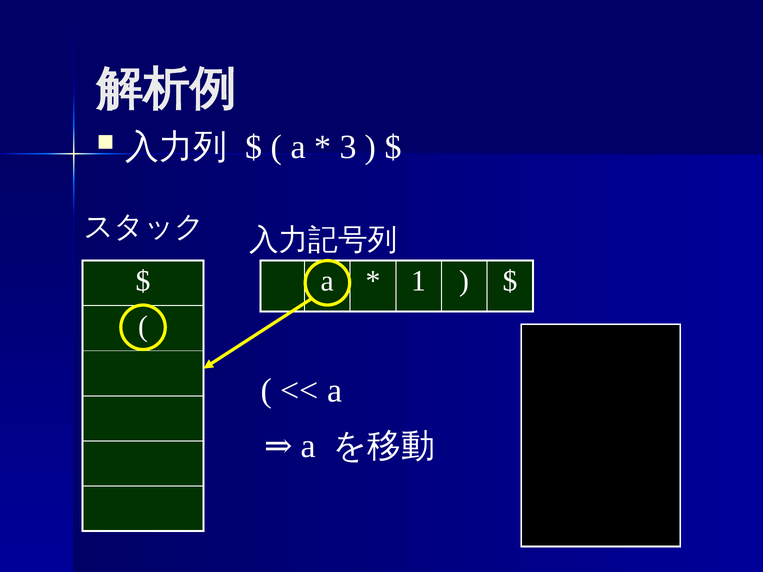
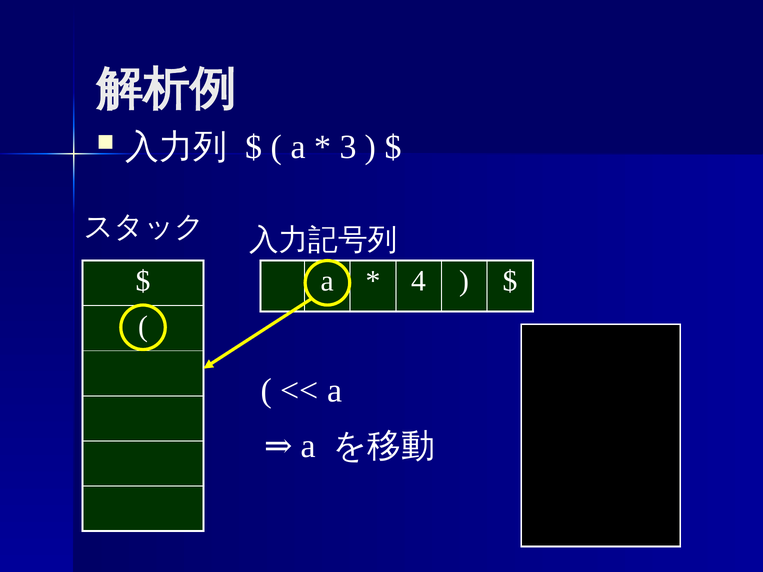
1: 1 -> 4
